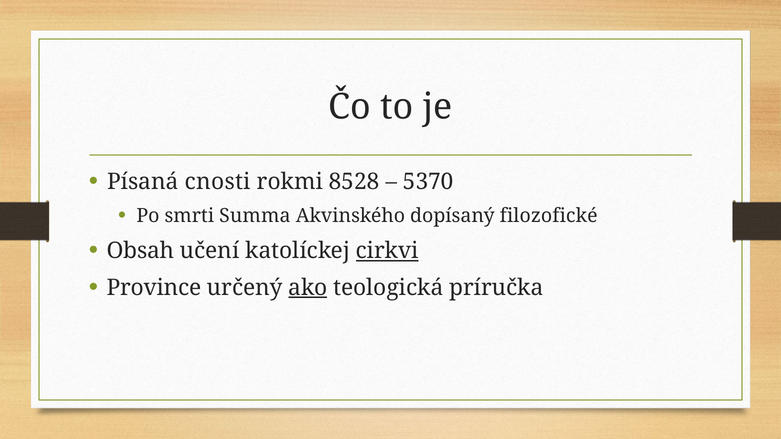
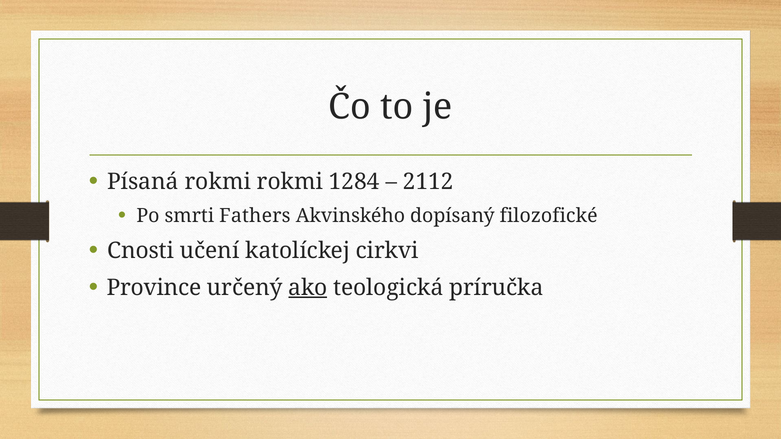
Písaná cnosti: cnosti -> rokmi
8528: 8528 -> 1284
5370: 5370 -> 2112
Summa: Summa -> Fathers
Obsah: Obsah -> Cnosti
cirkvi underline: present -> none
